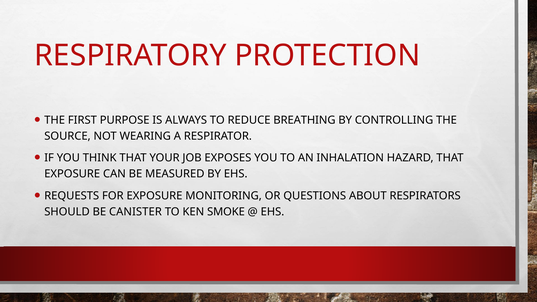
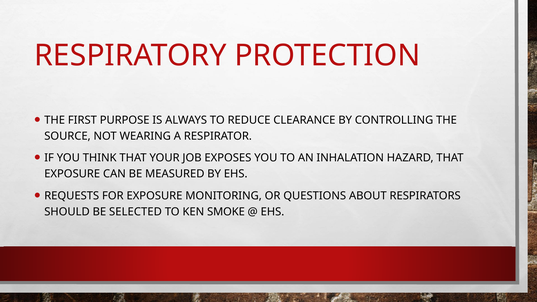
BREATHING: BREATHING -> CLEARANCE
CANISTER: CANISTER -> SELECTED
